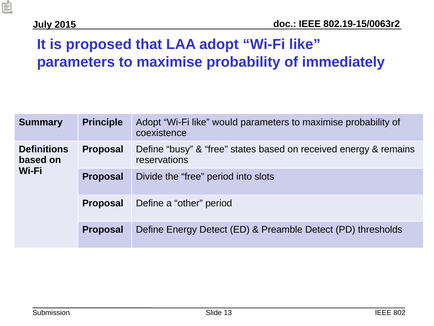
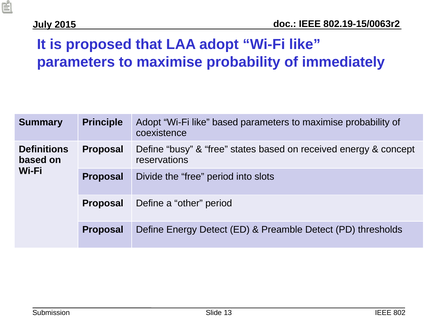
like would: would -> based
remains: remains -> concept
